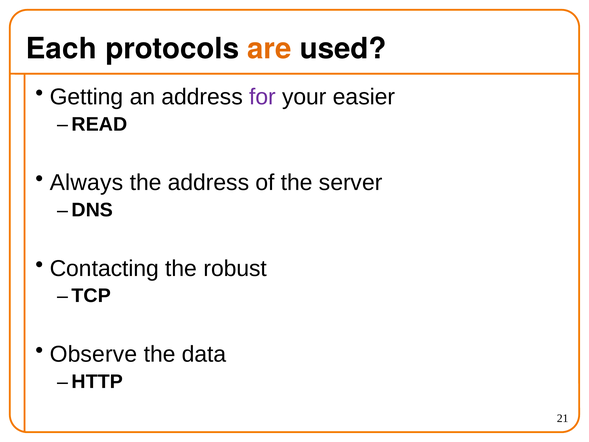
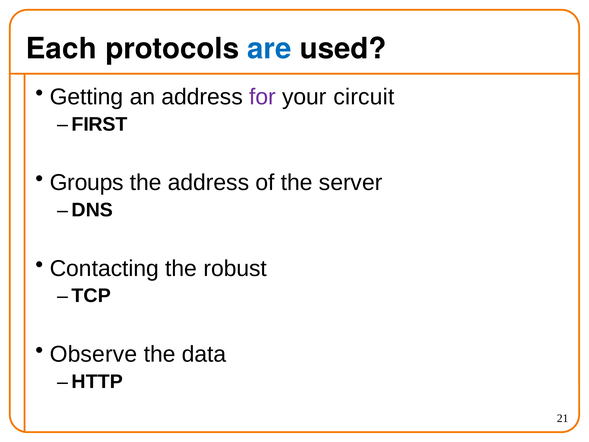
are colour: orange -> blue
easier: easier -> circuit
READ: READ -> FIRST
Always: Always -> Groups
